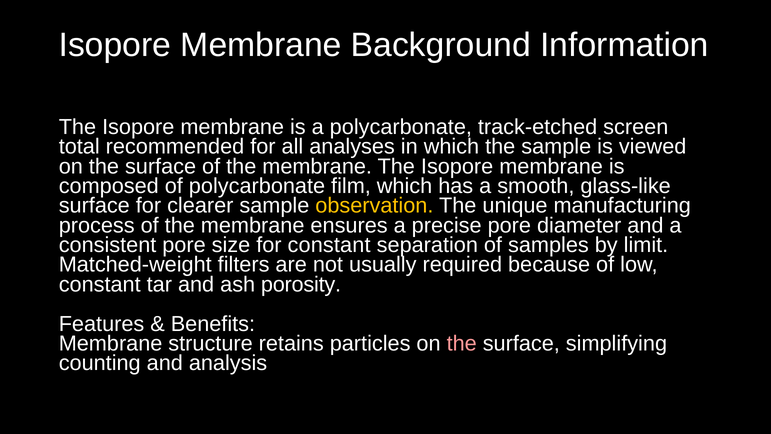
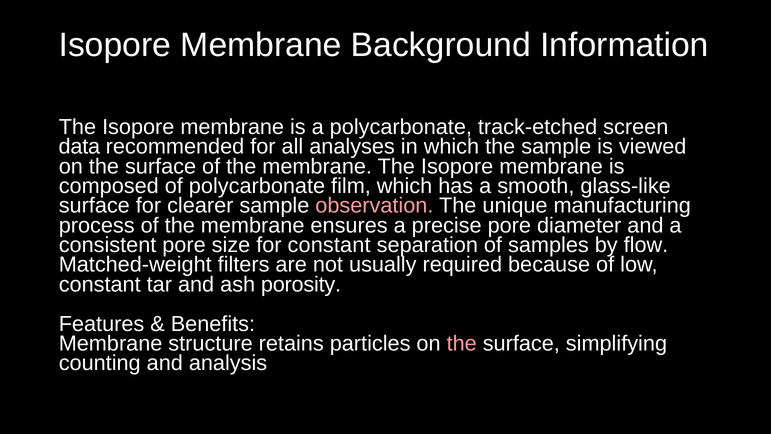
total: total -> data
observation colour: yellow -> pink
limit: limit -> flow
